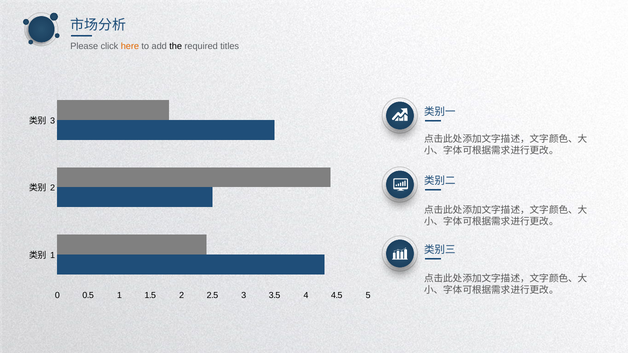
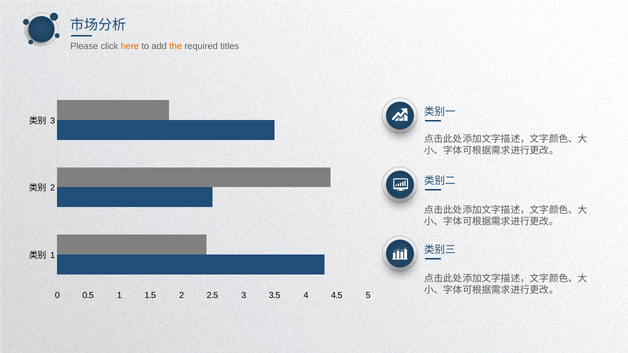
the colour: black -> orange
